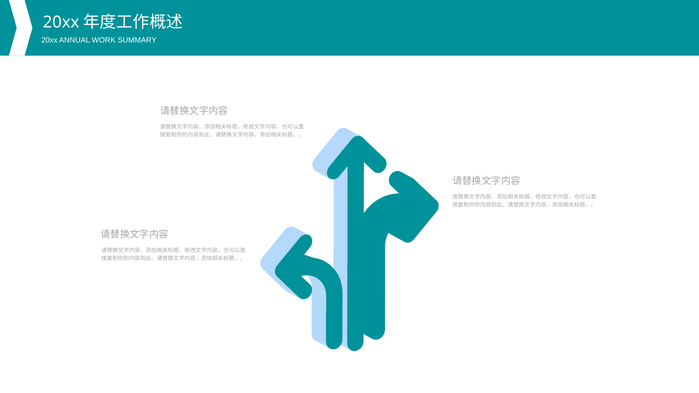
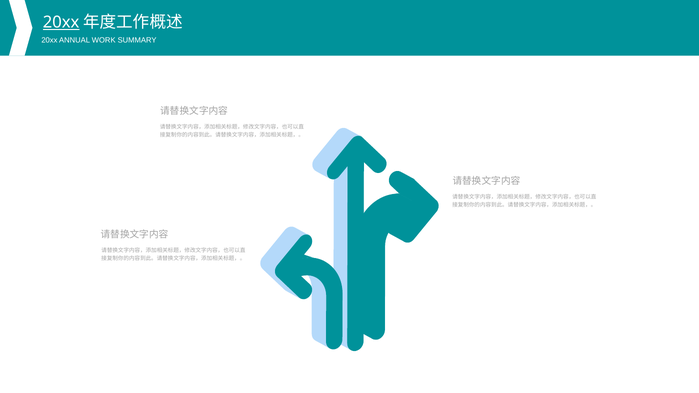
20xx at (61, 22) underline: none -> present
